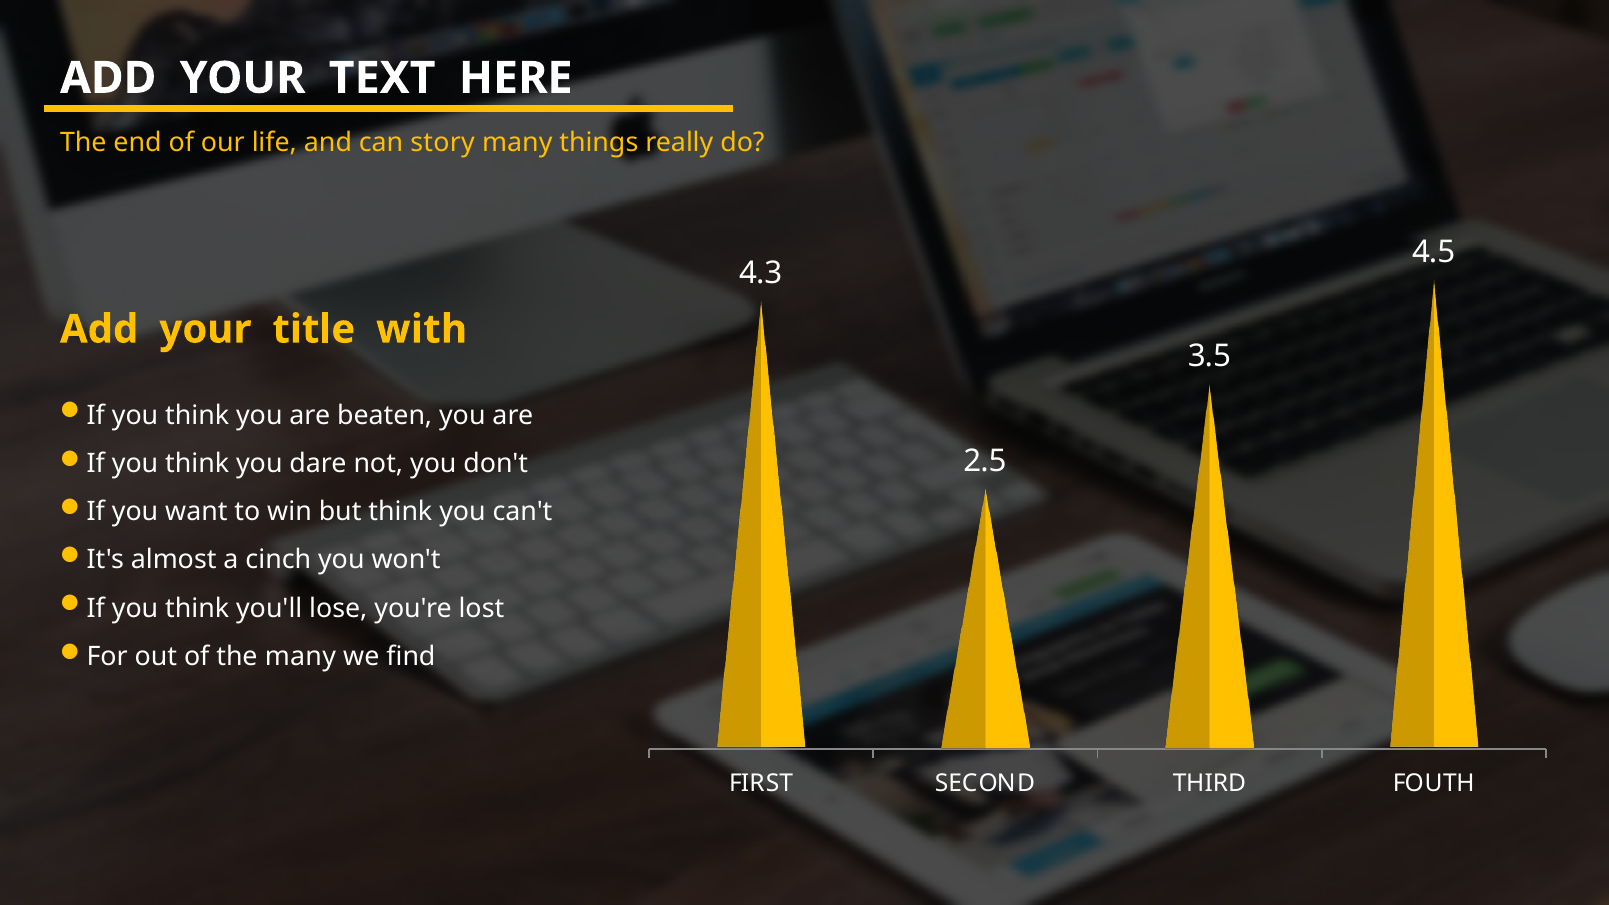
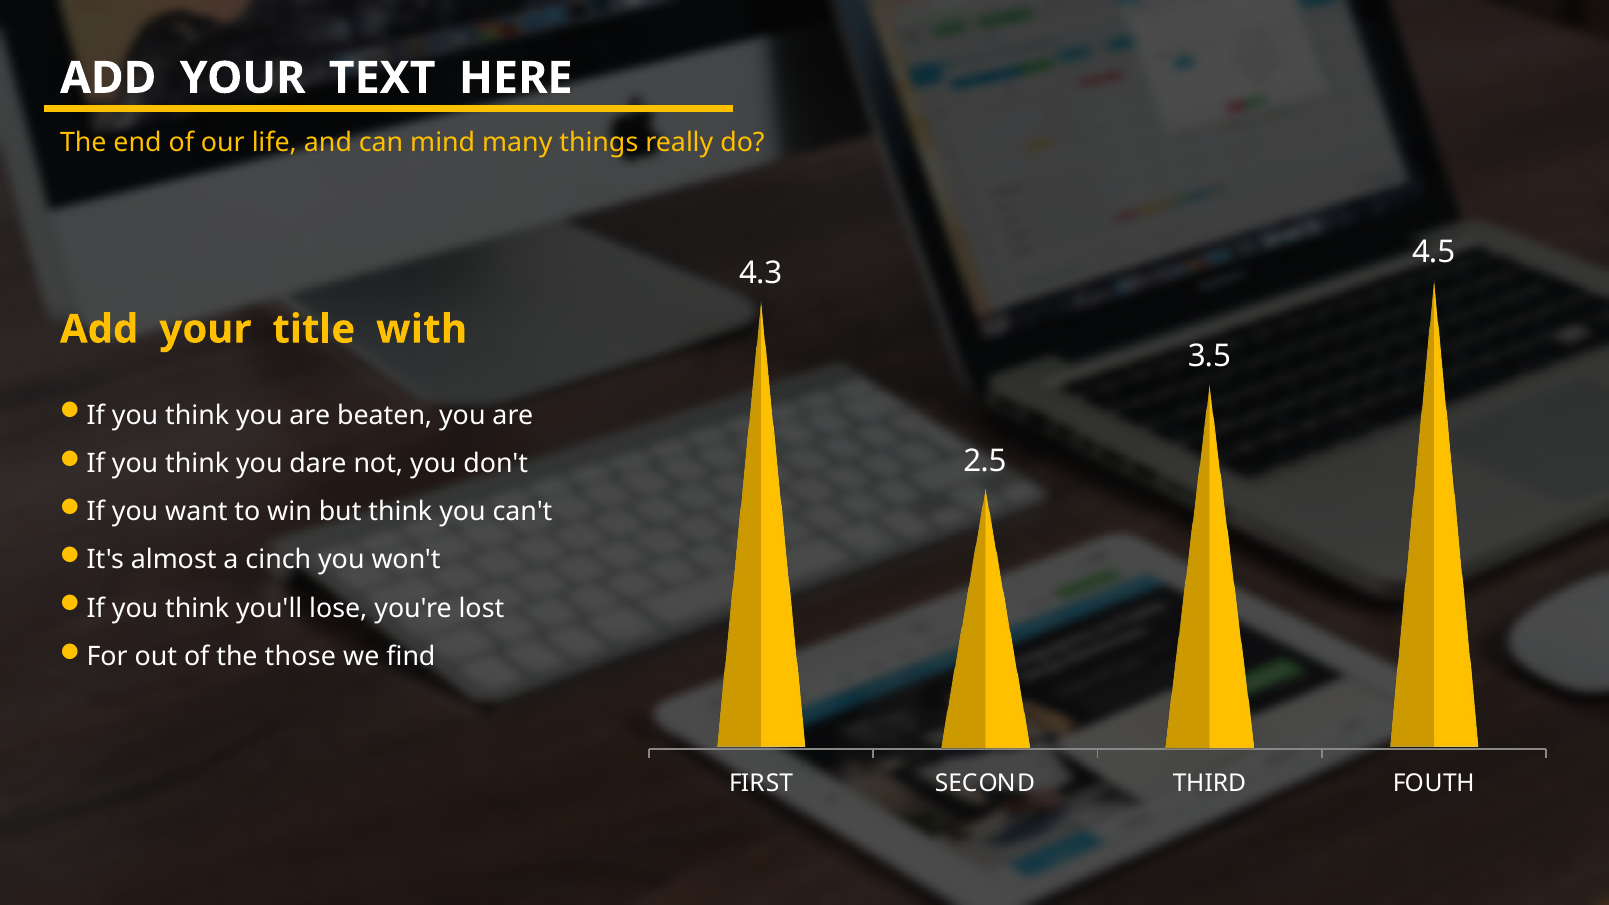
story: story -> mind
the many: many -> those
